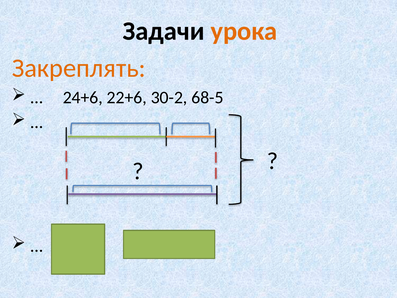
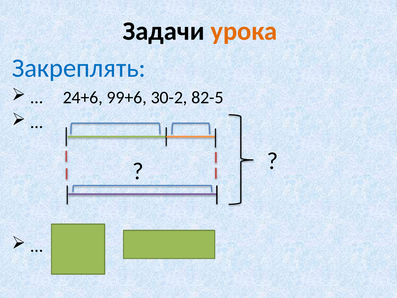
Закреплять colour: orange -> blue
22+6: 22+6 -> 99+6
68-5: 68-5 -> 82-5
